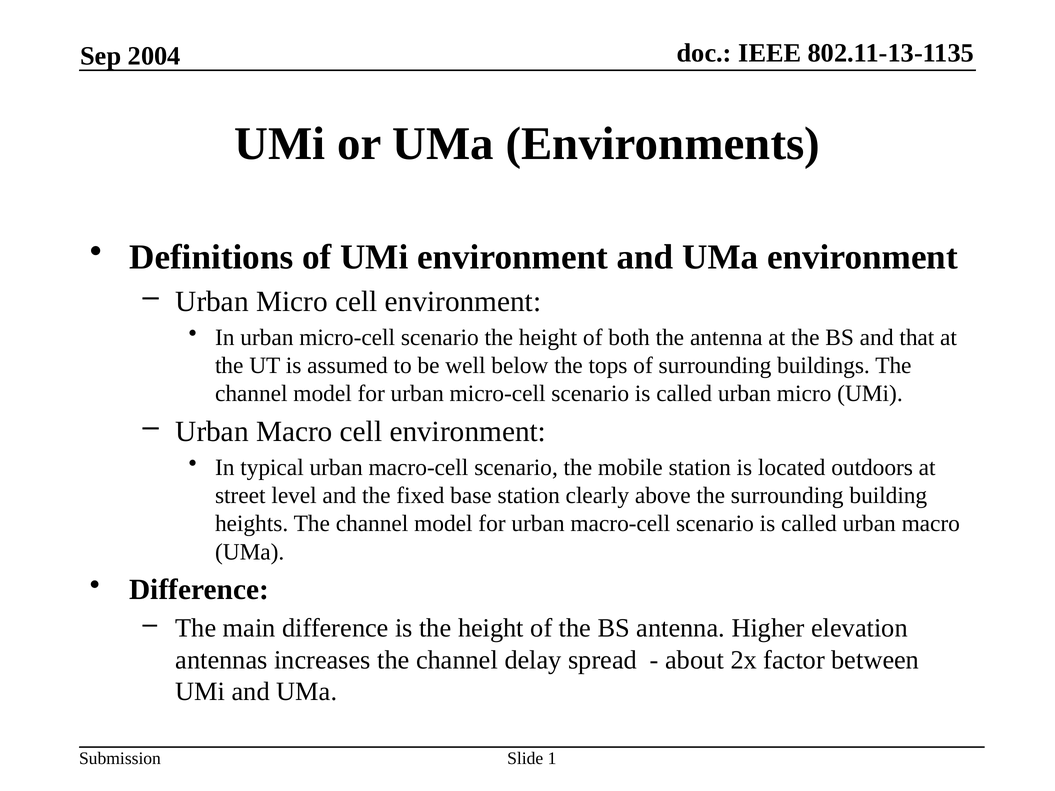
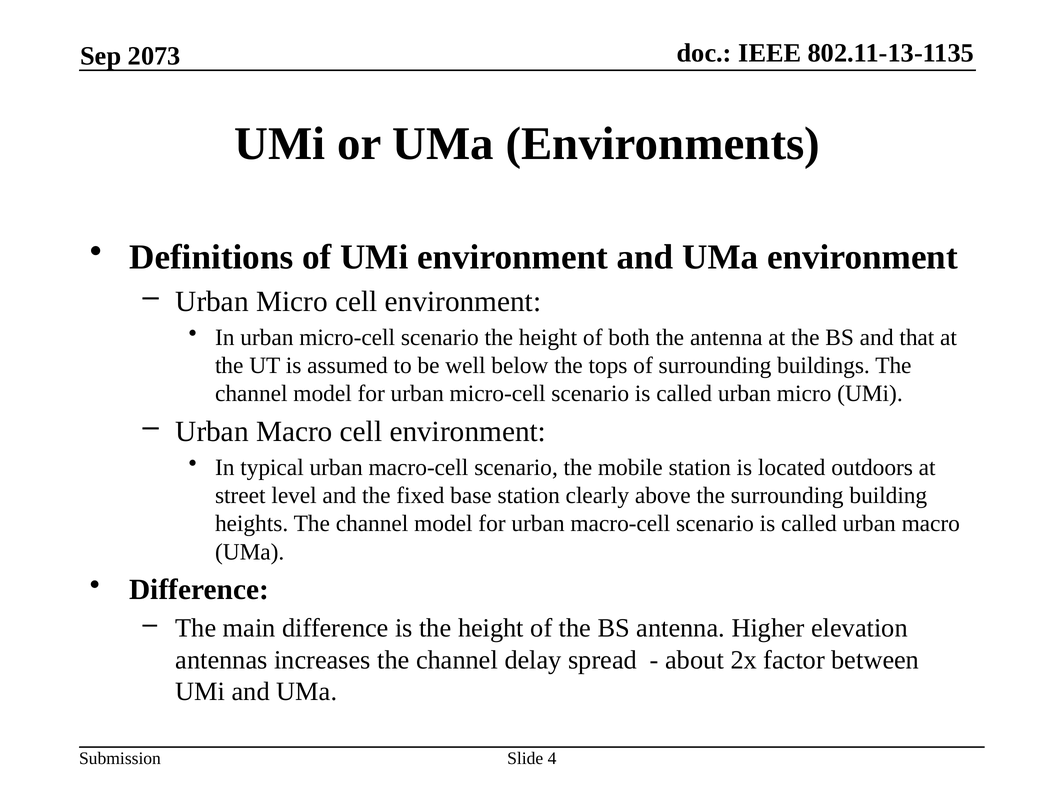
2004: 2004 -> 2073
1: 1 -> 4
